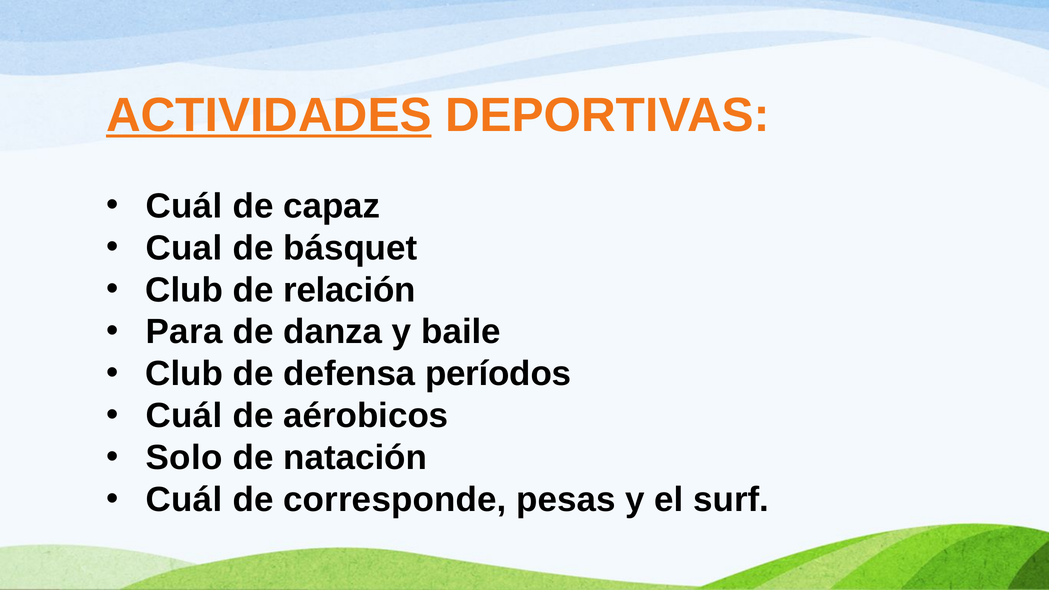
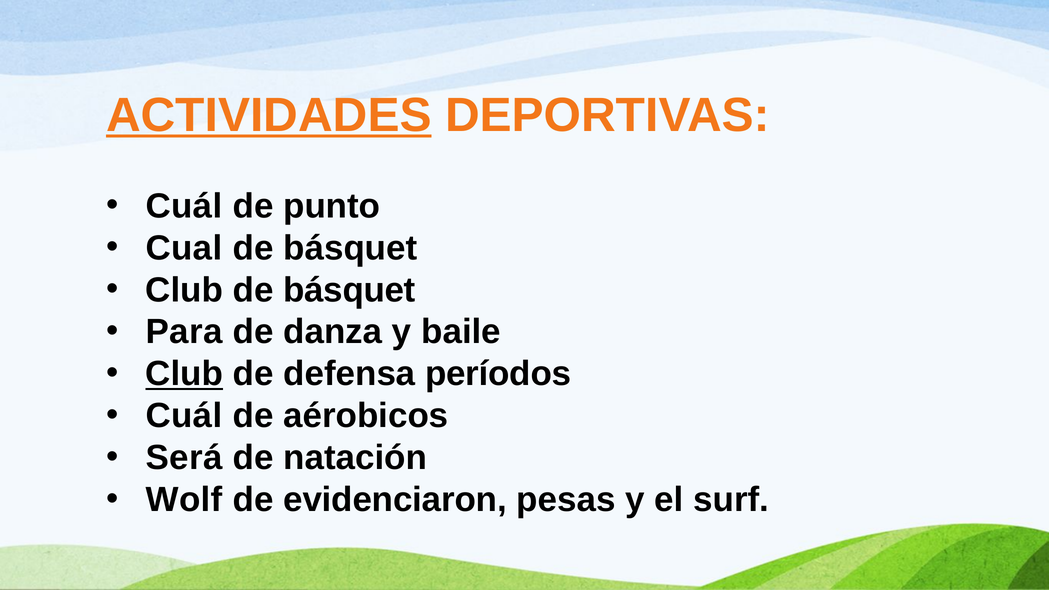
capaz: capaz -> punto
Club de relación: relación -> básquet
Club at (184, 374) underline: none -> present
Solo: Solo -> Será
Cuál at (184, 500): Cuál -> Wolf
corresponde: corresponde -> evidenciaron
